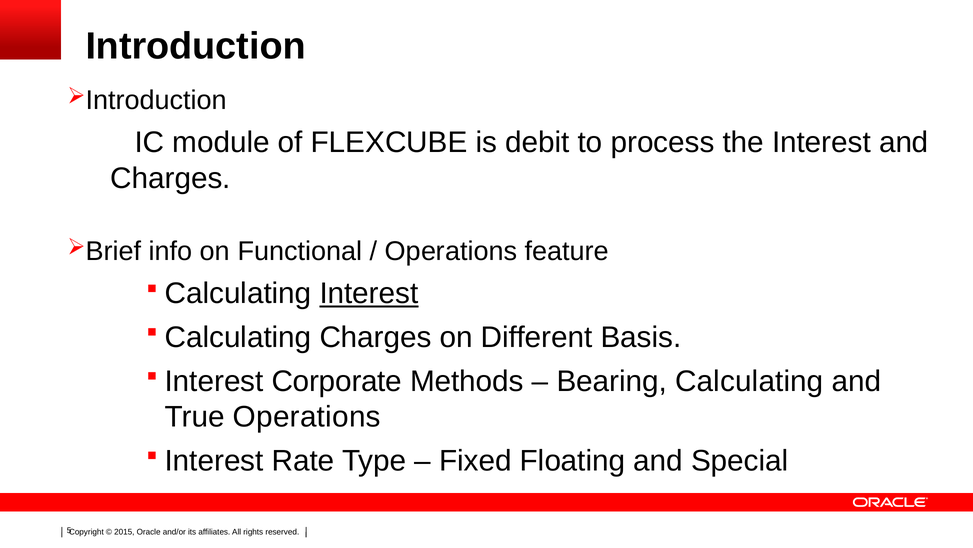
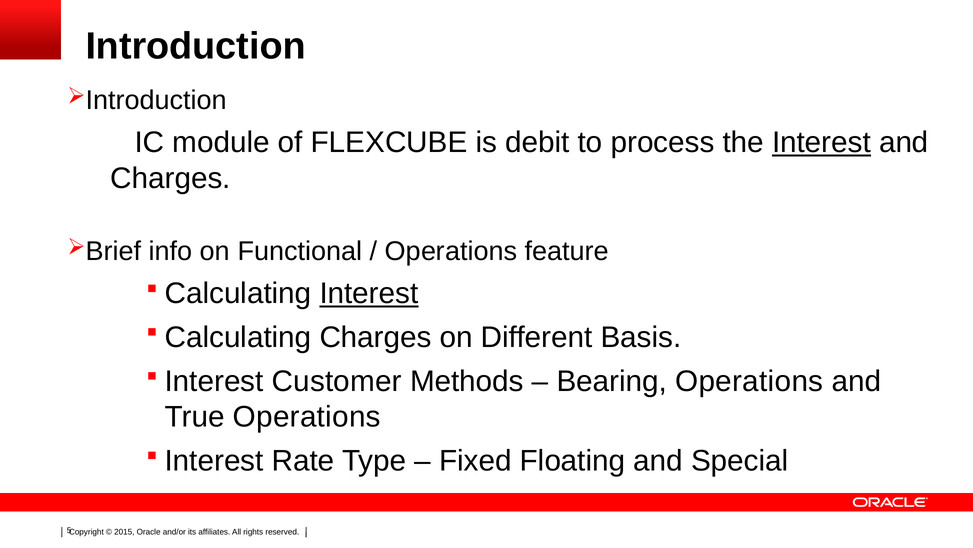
Interest at (821, 142) underline: none -> present
Corporate: Corporate -> Customer
Bearing Calculating: Calculating -> Operations
